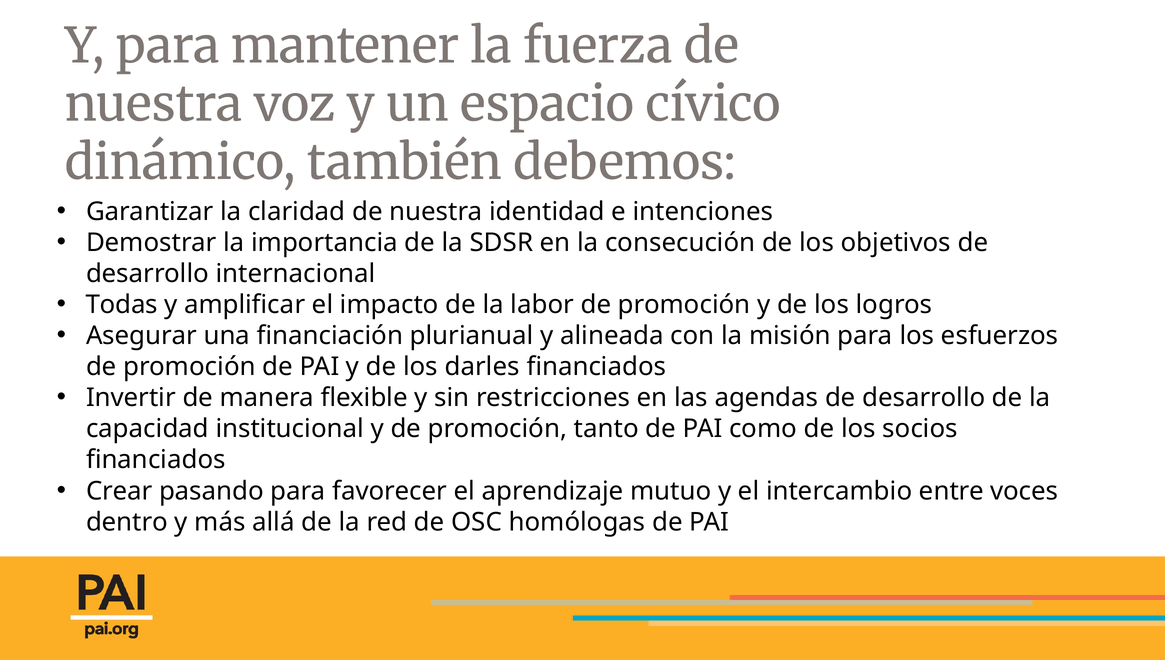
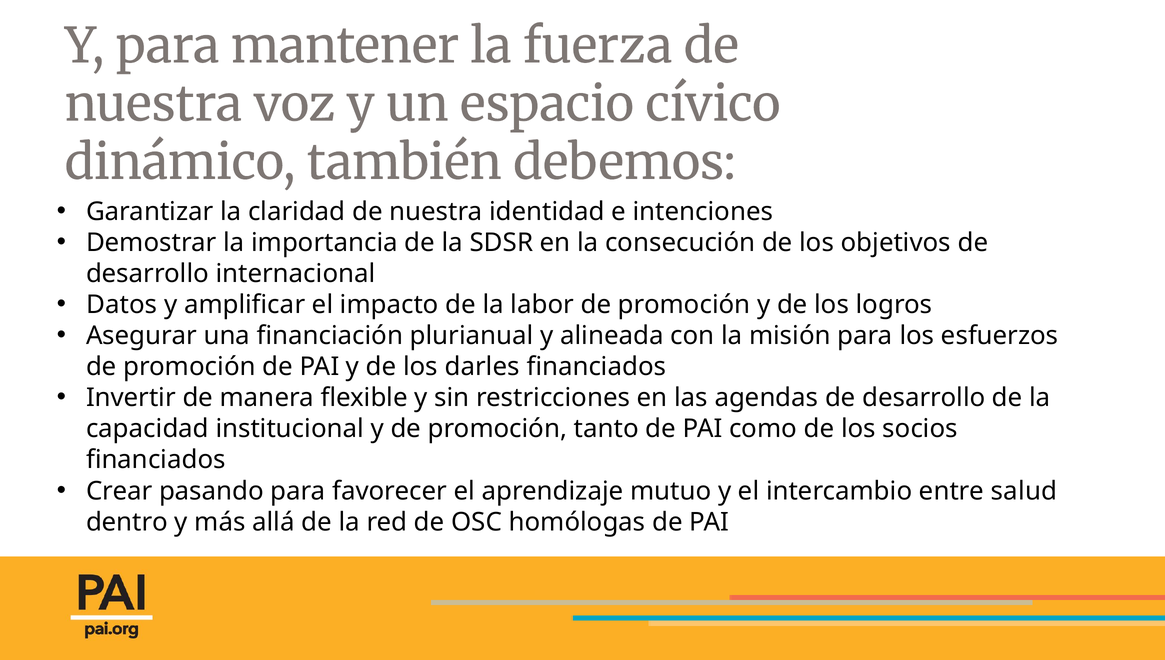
Todas: Todas -> Datos
voces: voces -> salud
